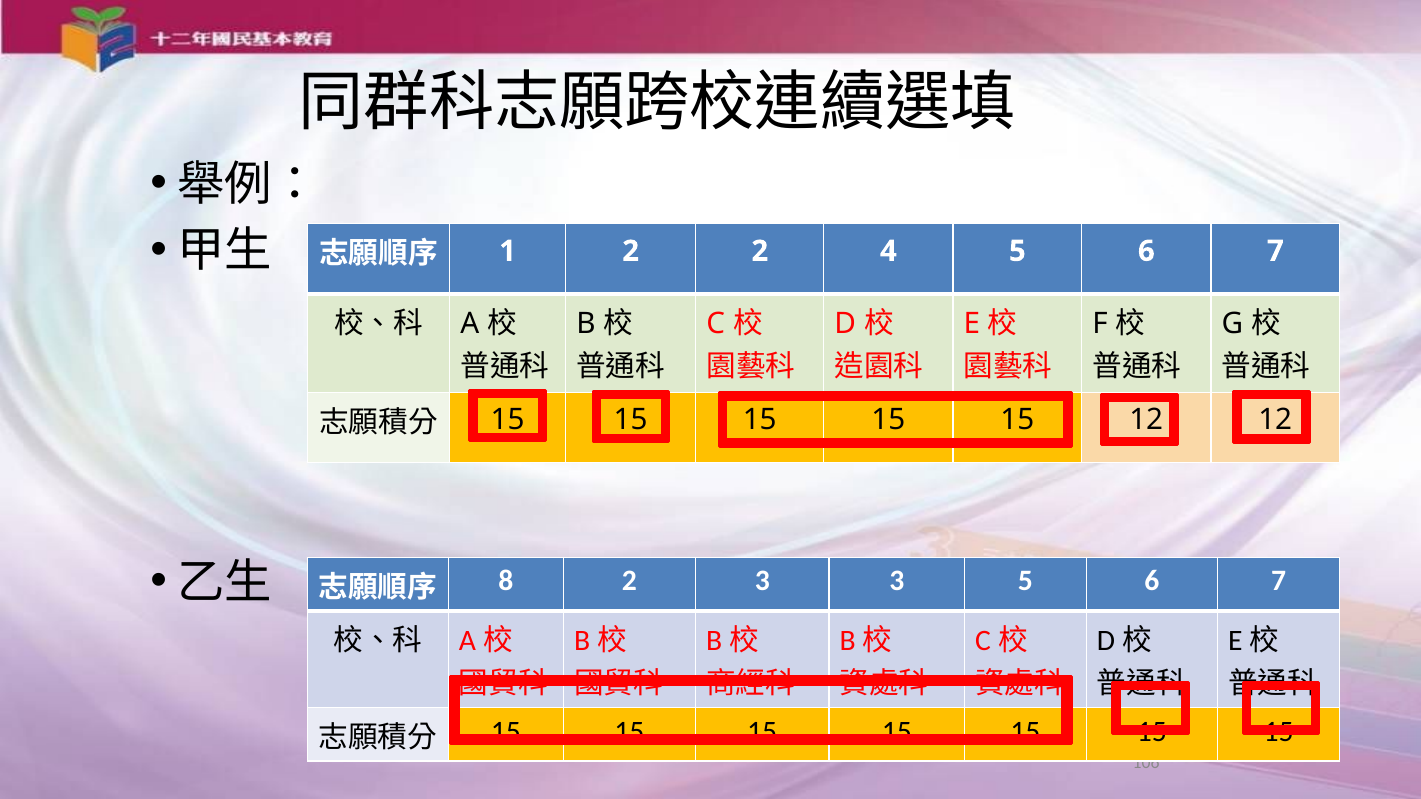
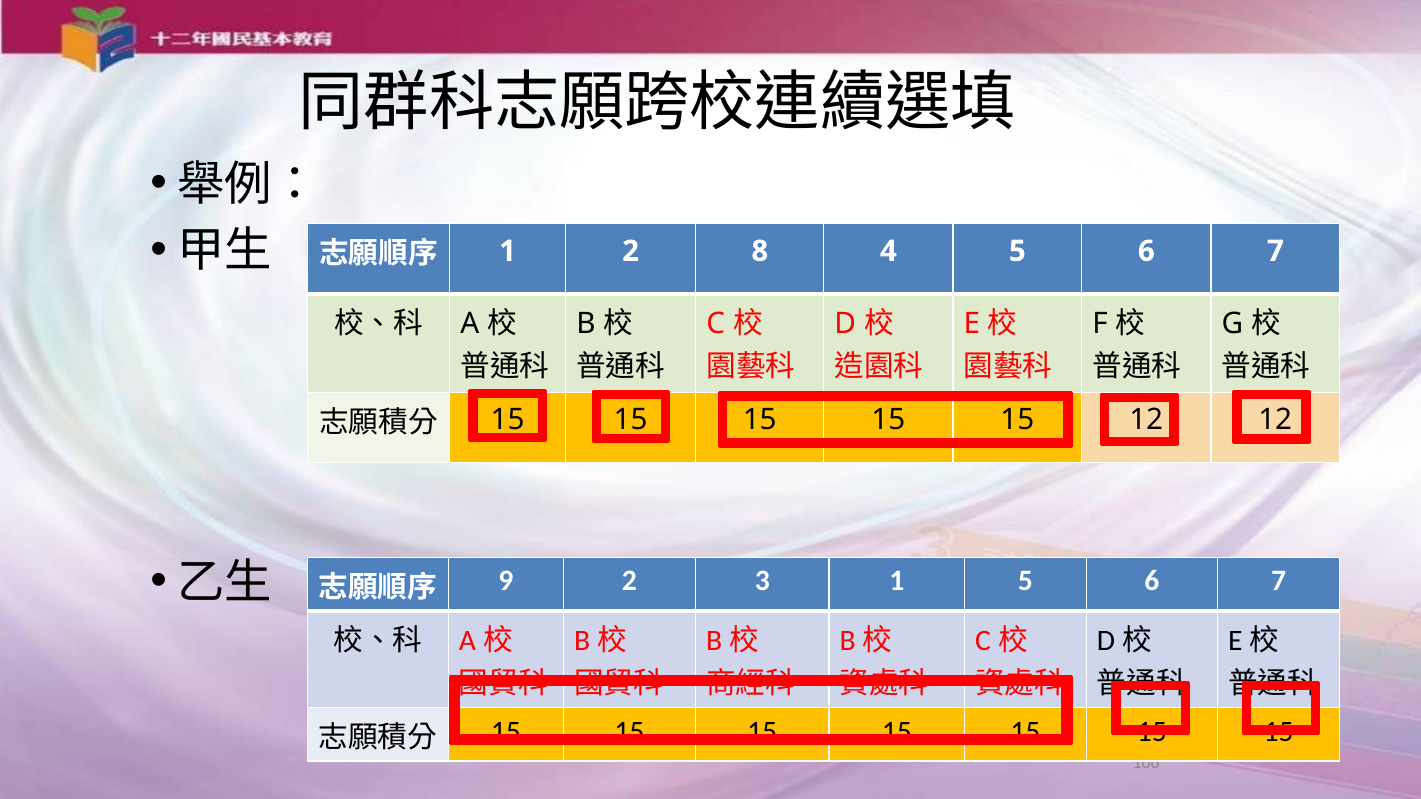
2 2: 2 -> 8
8: 8 -> 9
3 3: 3 -> 1
